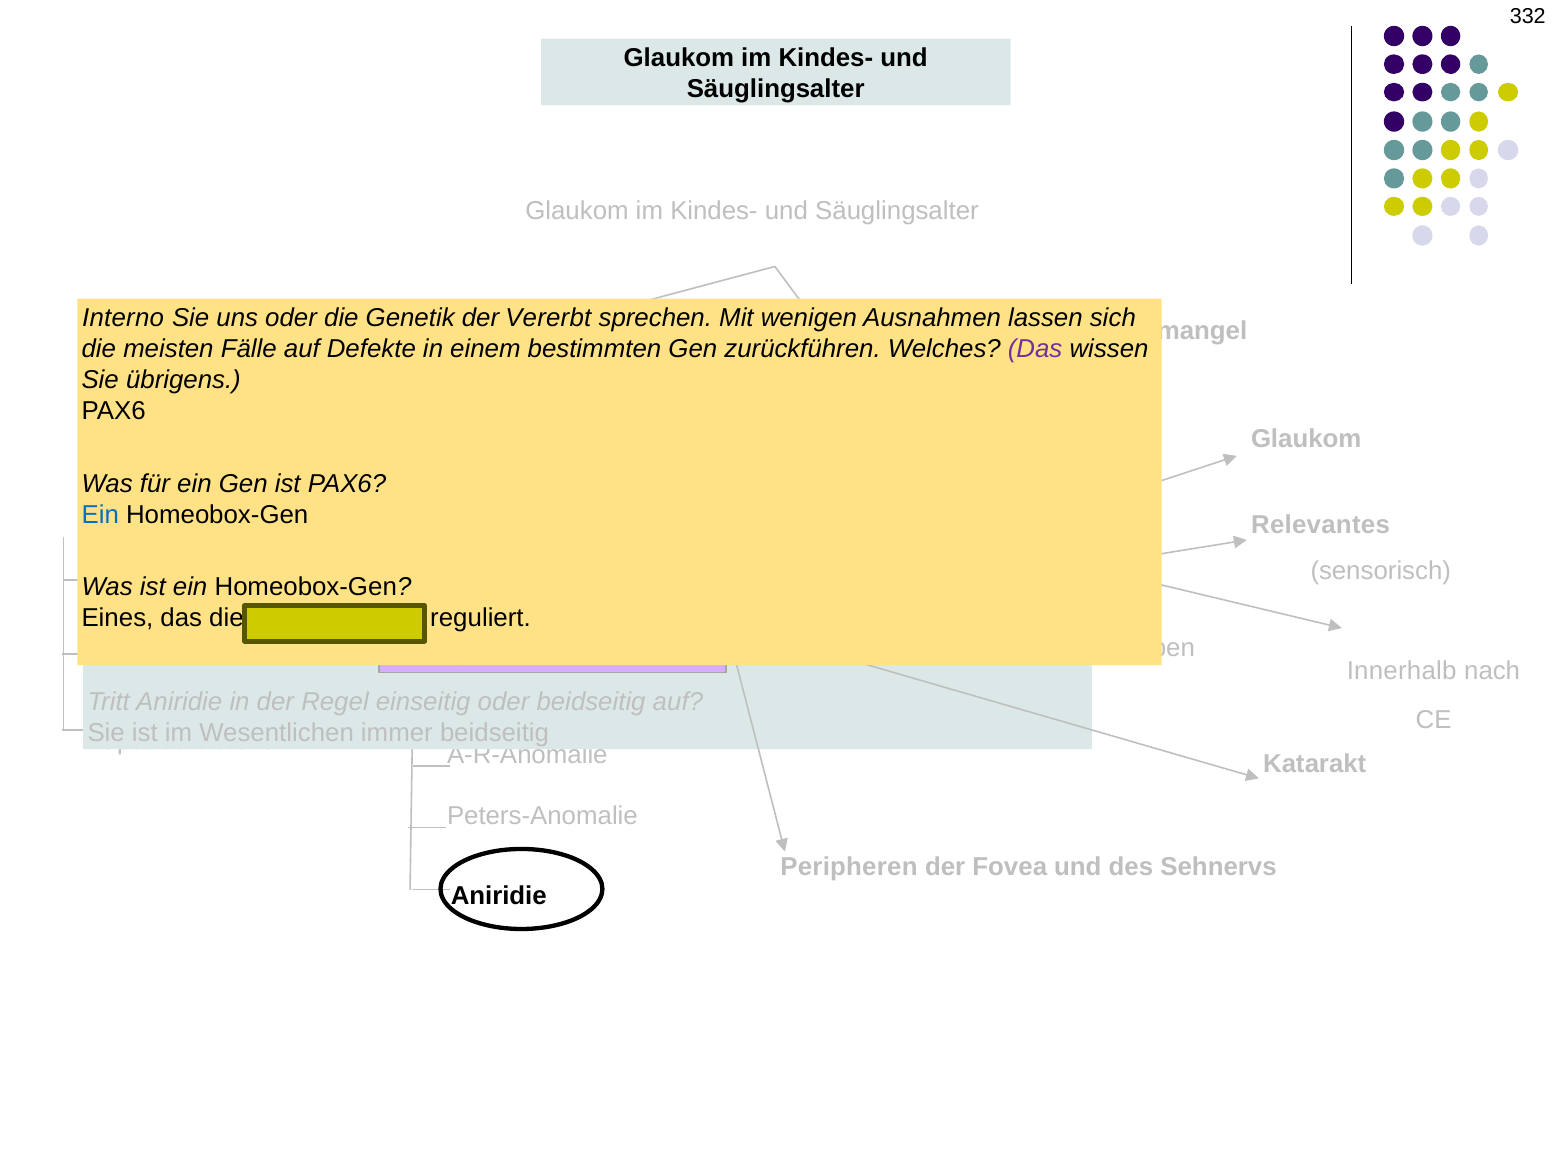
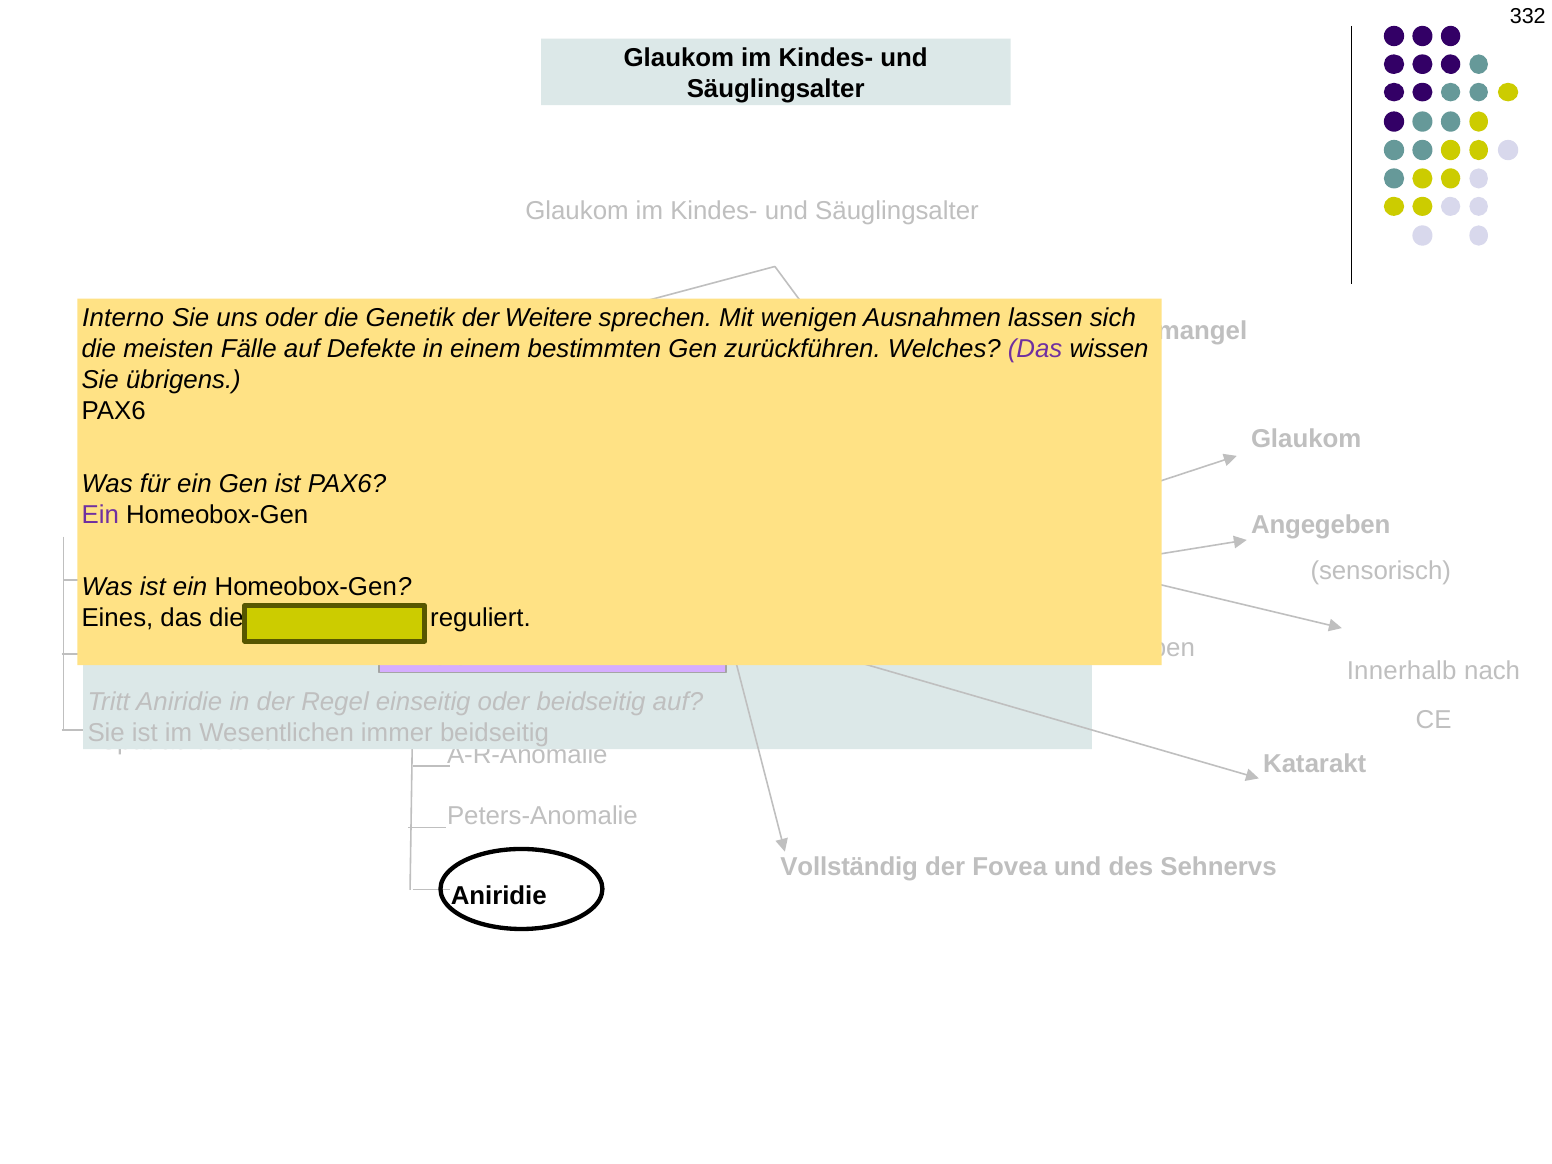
Vererbt: Vererbt -> Weitere
Ein at (100, 515) colour: blue -> purple
Relevantes: Relevantes -> Angegeben
Peripheren: Peripheren -> Vollständig
